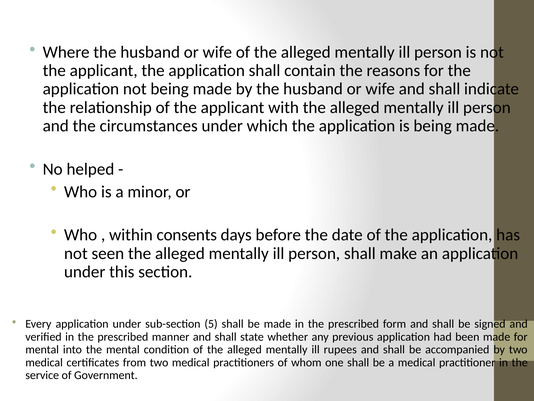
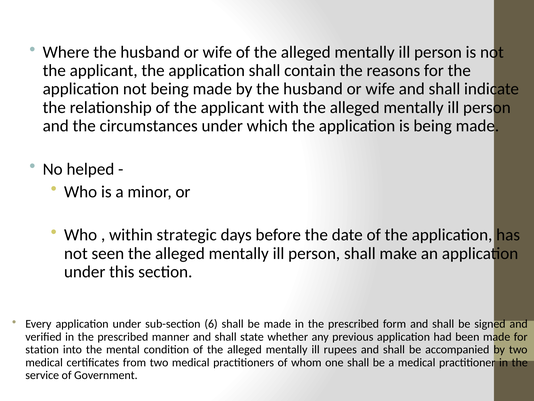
consents: consents -> strategic
5: 5 -> 6
mental at (42, 349): mental -> station
